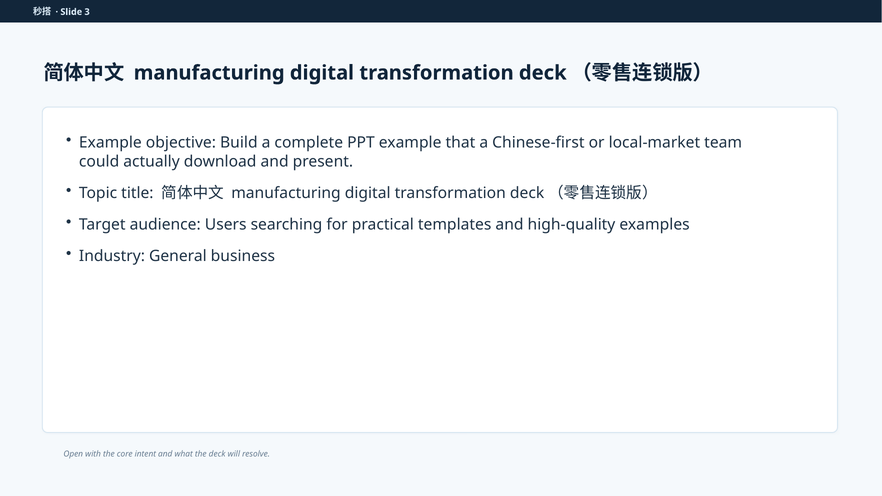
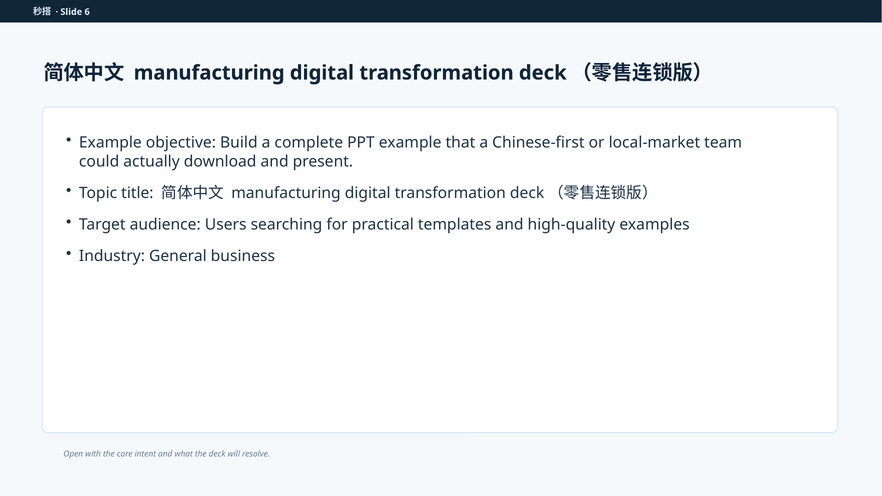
3: 3 -> 6
